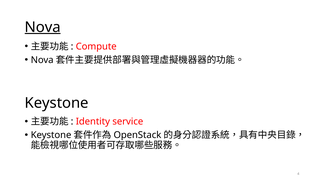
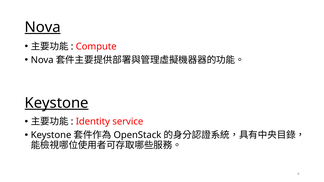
Keystone at (57, 103) underline: none -> present
